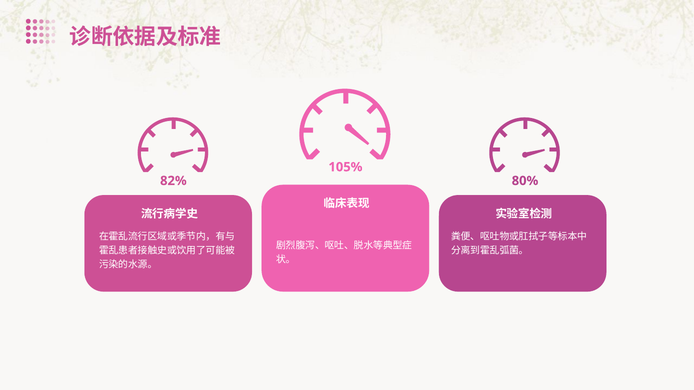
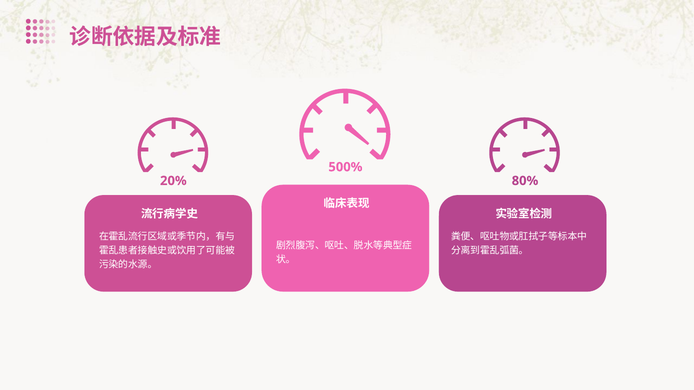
105%: 105% -> 500%
82%: 82% -> 20%
